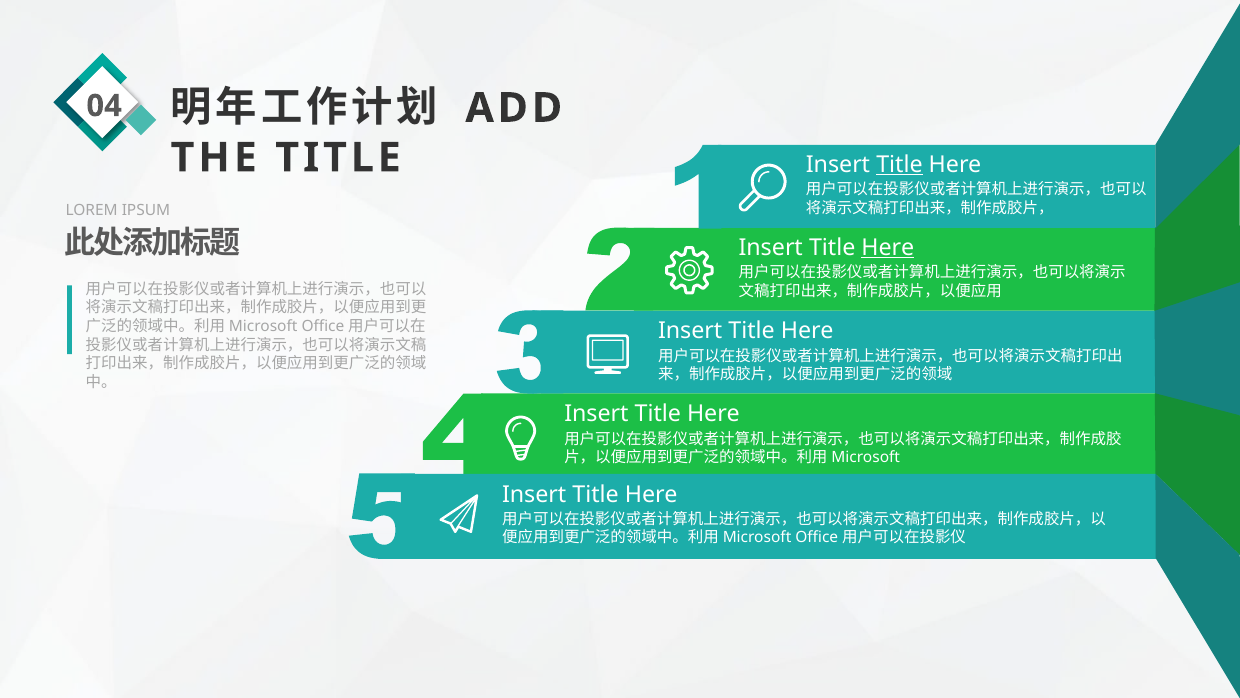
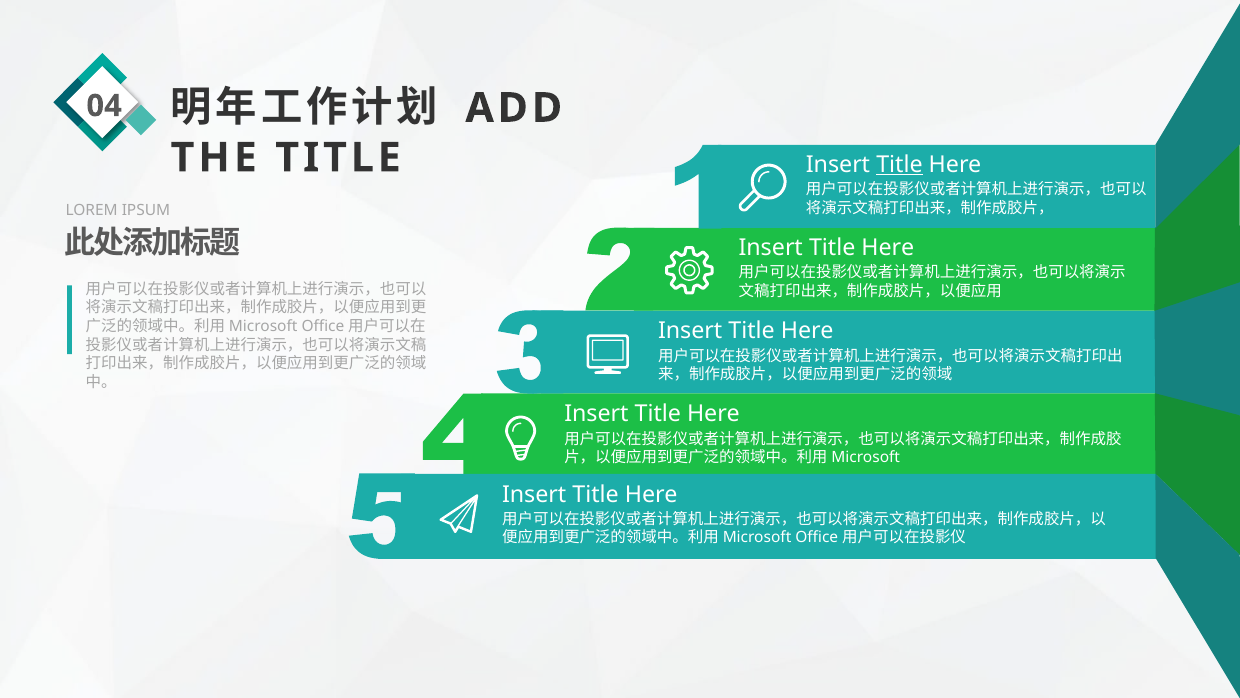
Here at (888, 247) underline: present -> none
